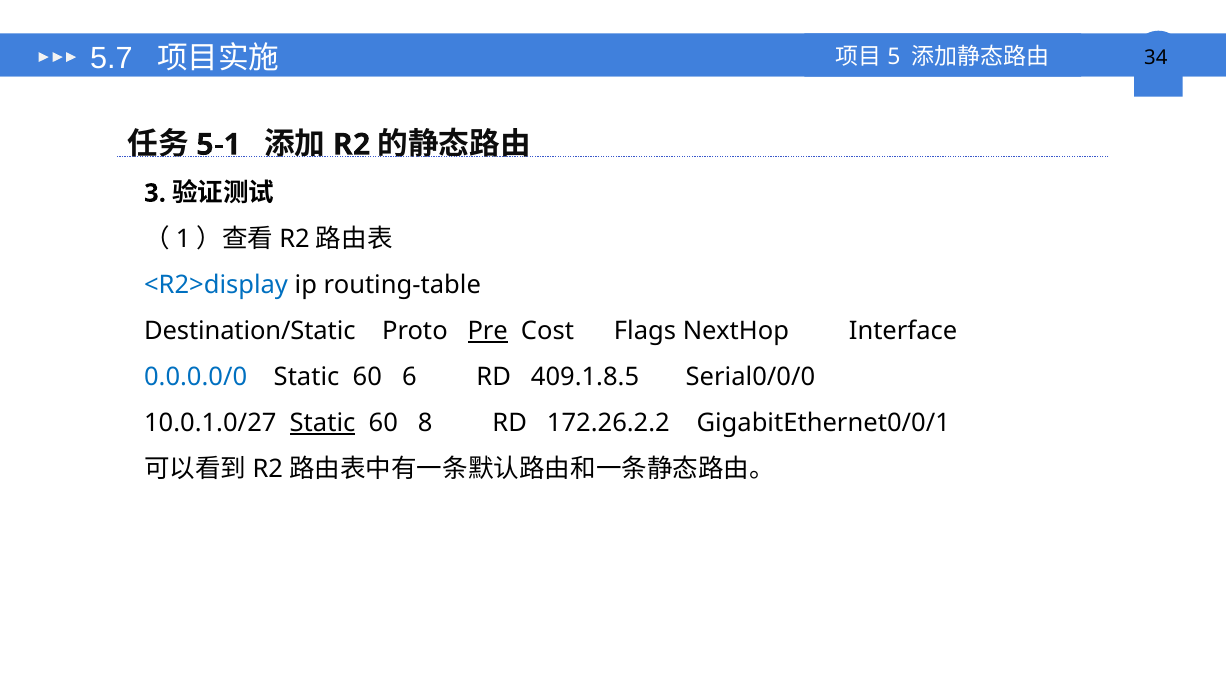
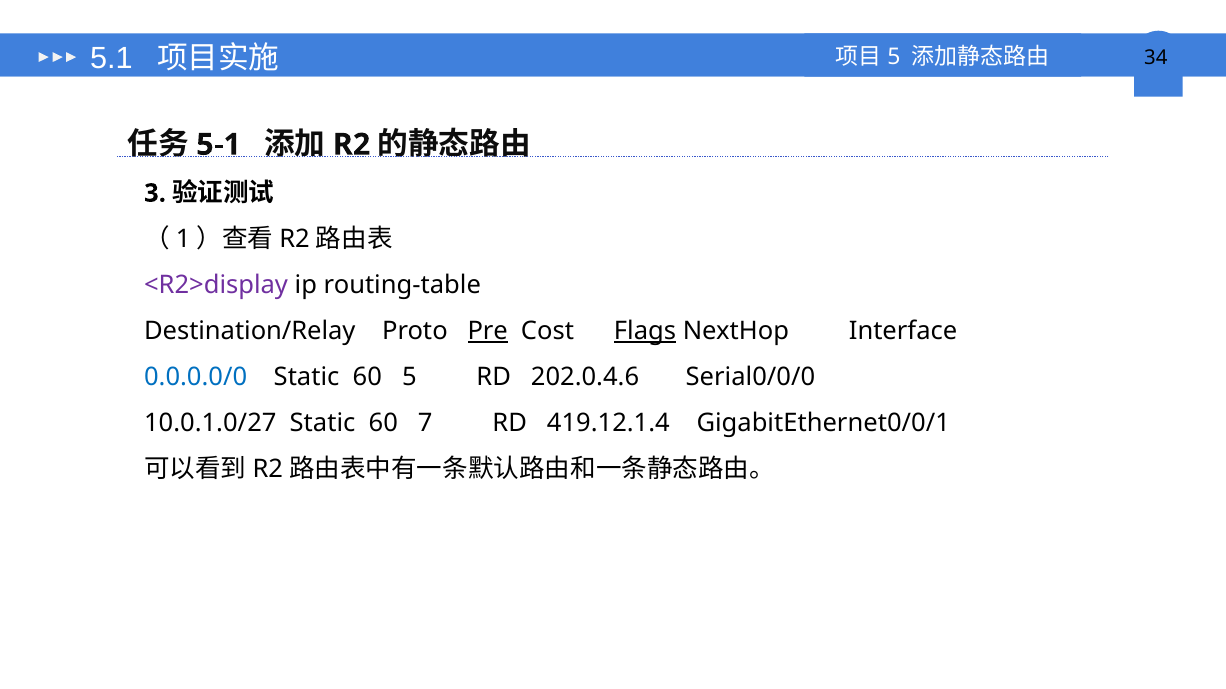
5.7: 5.7 -> 5.1
<R2>display colour: blue -> purple
Destination/Static: Destination/Static -> Destination/Relay
Flags underline: none -> present
6: 6 -> 5
409.1.8.5: 409.1.8.5 -> 202.0.4.6
Static at (323, 423) underline: present -> none
8: 8 -> 7
172.26.2.2: 172.26.2.2 -> 419.12.1.4
